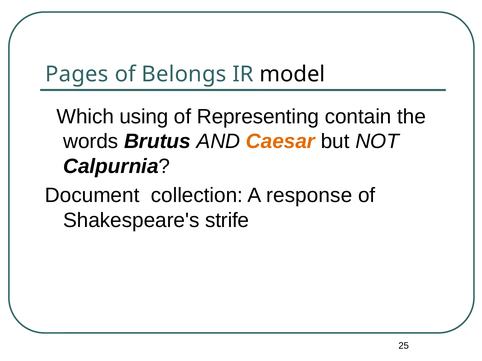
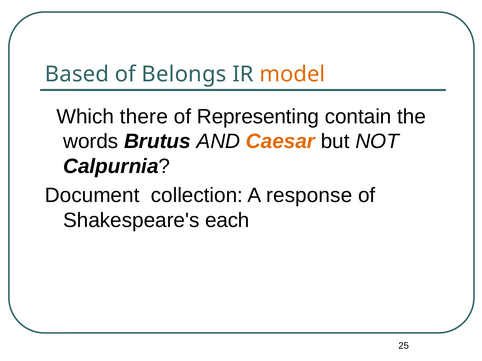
Pages: Pages -> Based
model colour: black -> orange
using: using -> there
strife: strife -> each
